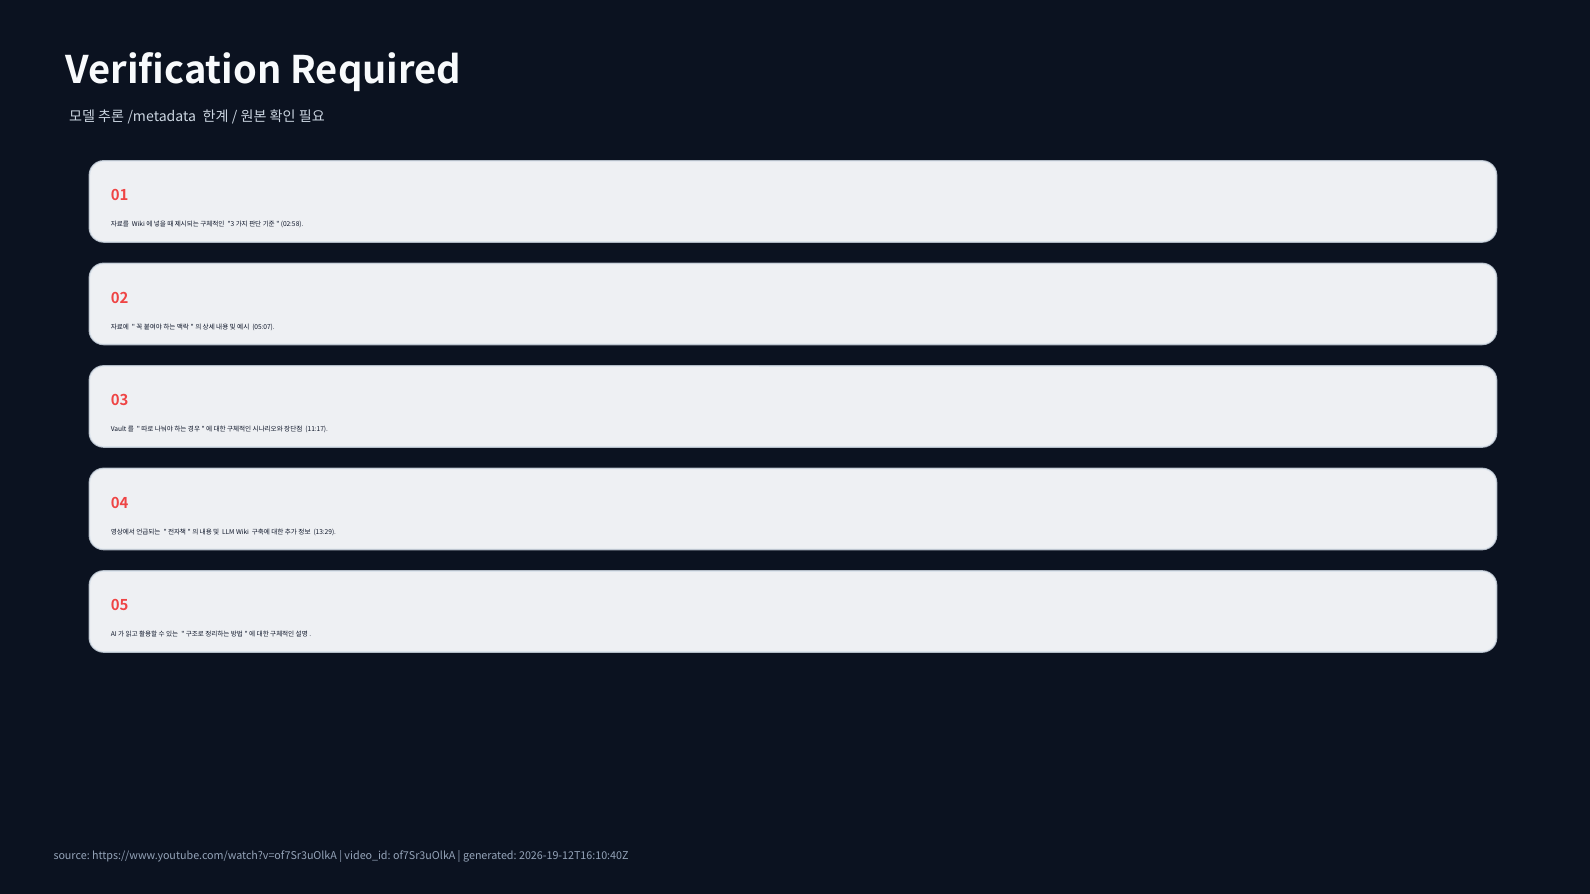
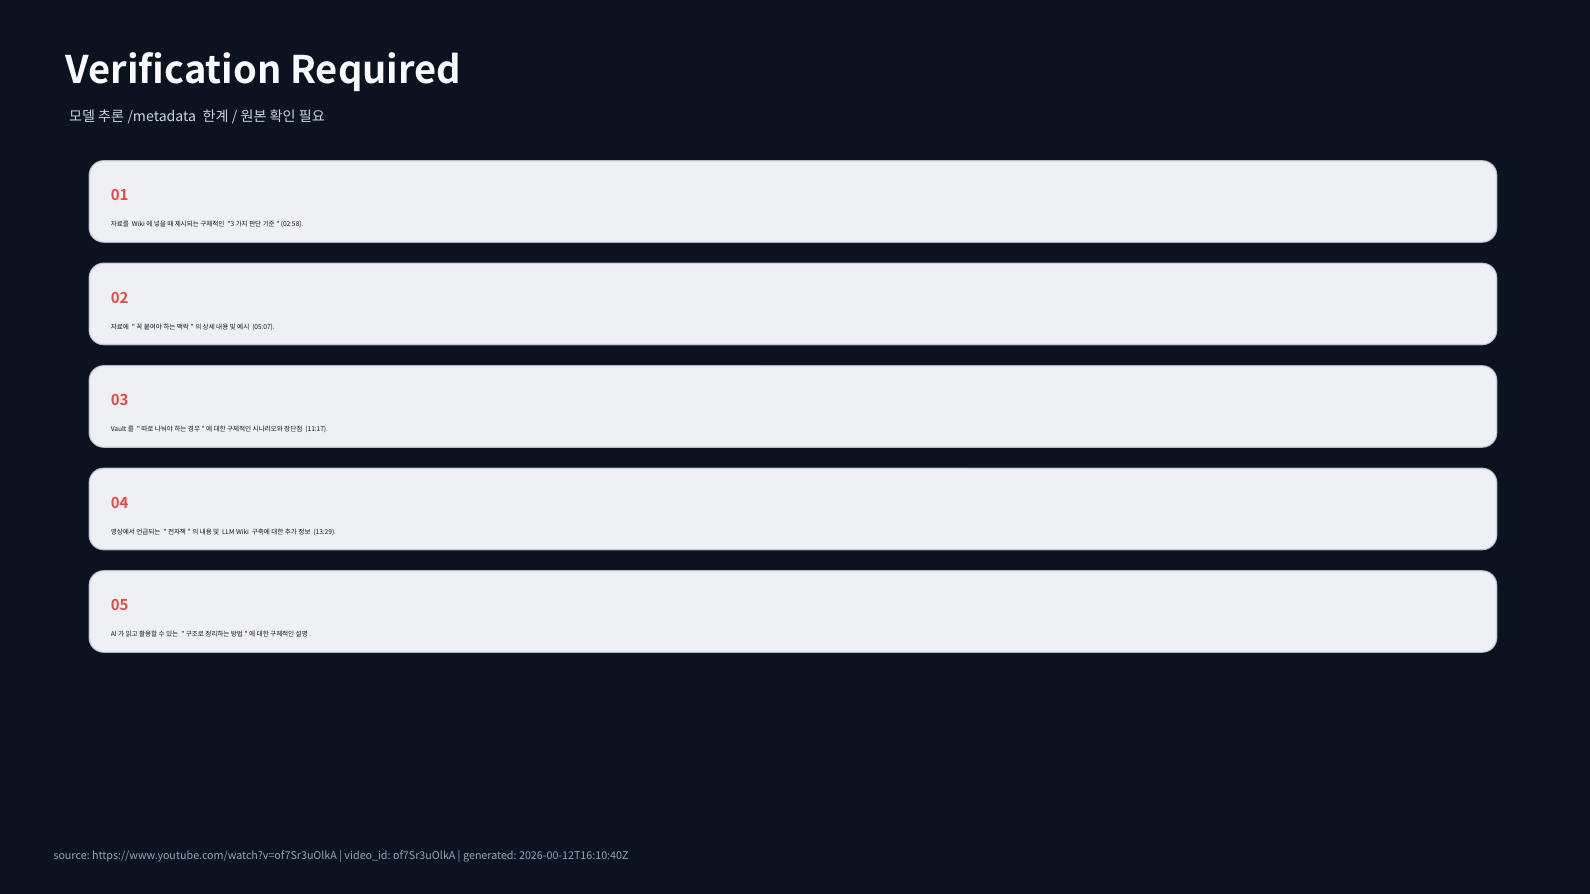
2026-19-12T16:10:40Z: 2026-19-12T16:10:40Z -> 2026-00-12T16:10:40Z
